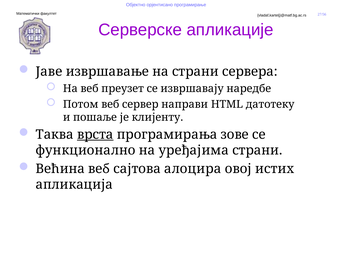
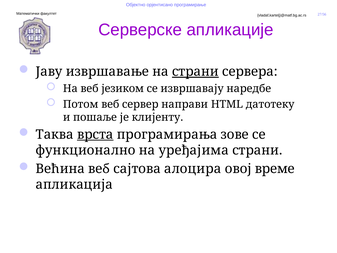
Јаве: Јаве -> Јаву
страни at (195, 72) underline: none -> present
преузет: преузет -> језиком
истих: истих -> време
